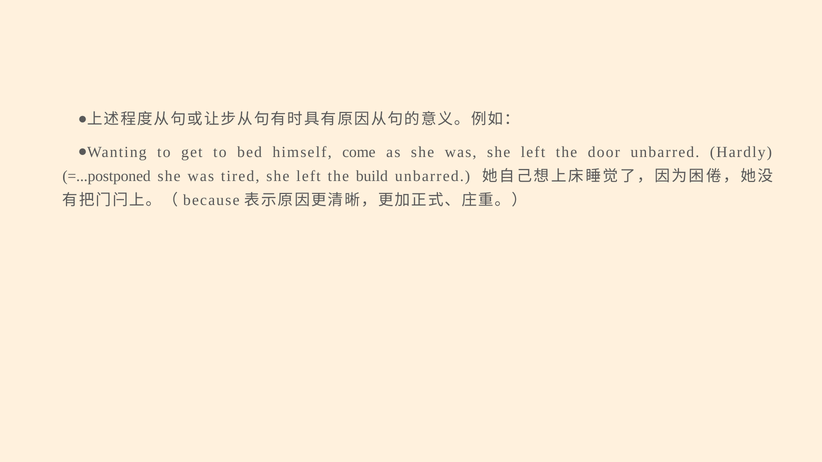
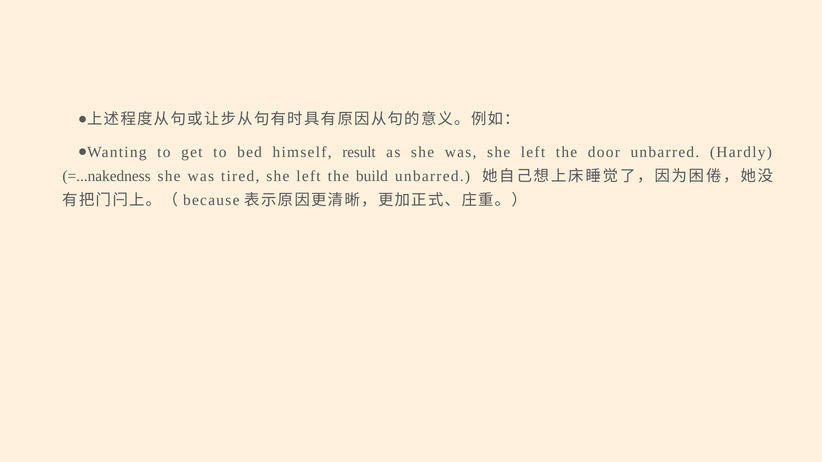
come: come -> result
=...postponed: =...postponed -> =...nakedness
